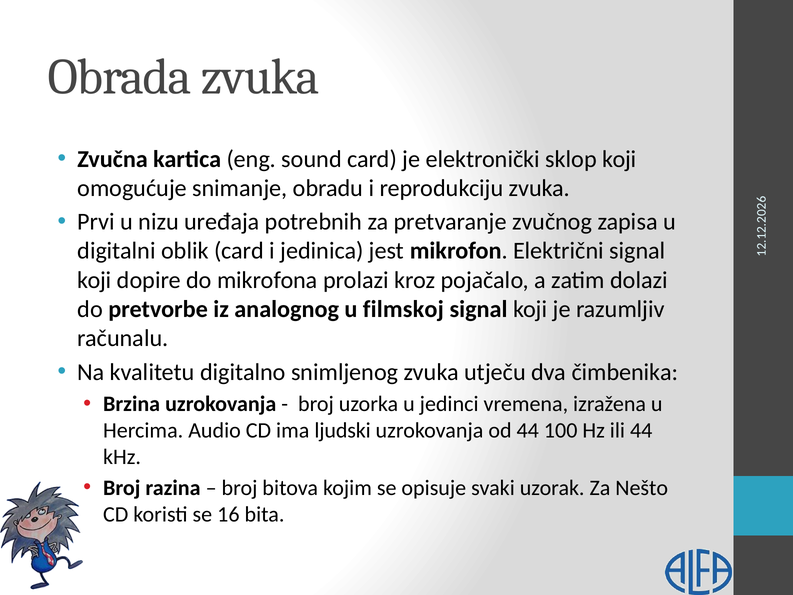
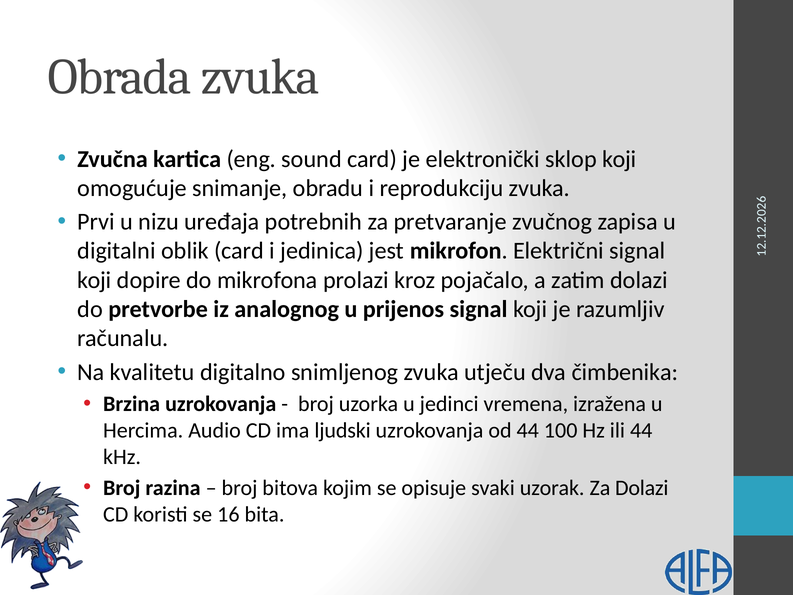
filmskoj: filmskoj -> prijenos
Za Nešto: Nešto -> Dolazi
